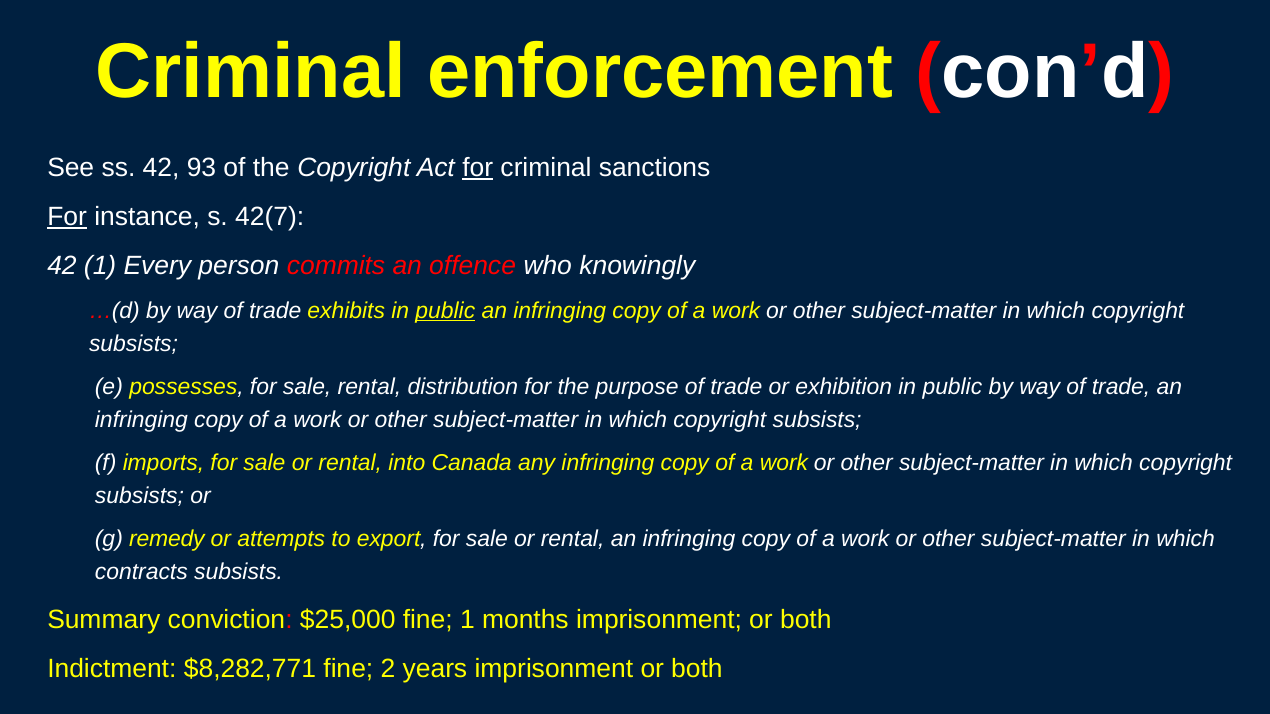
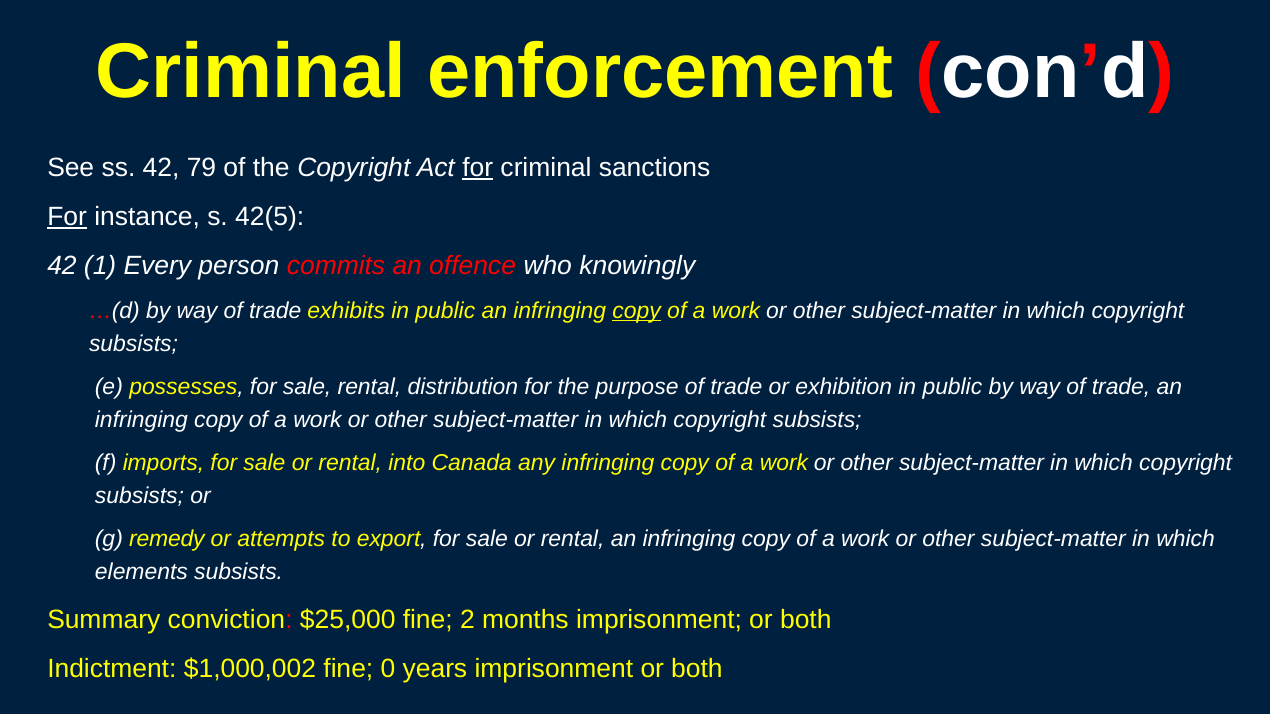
93: 93 -> 79
42(7: 42(7 -> 42(5
public at (445, 311) underline: present -> none
copy at (637, 311) underline: none -> present
contracts: contracts -> elements
fine 1: 1 -> 2
$8,282,771: $8,282,771 -> $1,000,002
2: 2 -> 0
